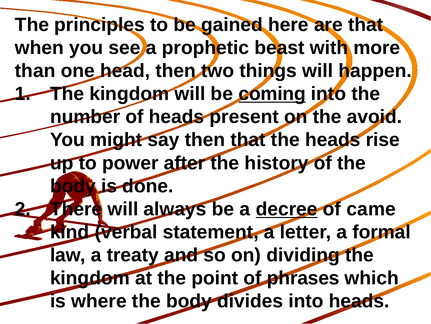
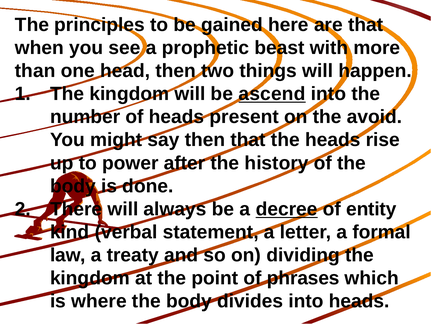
coming: coming -> ascend
came: came -> entity
